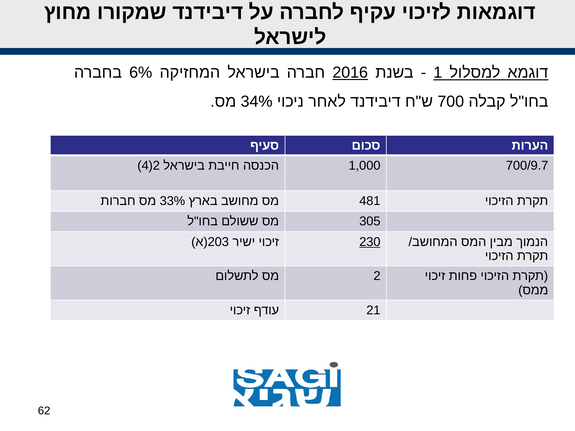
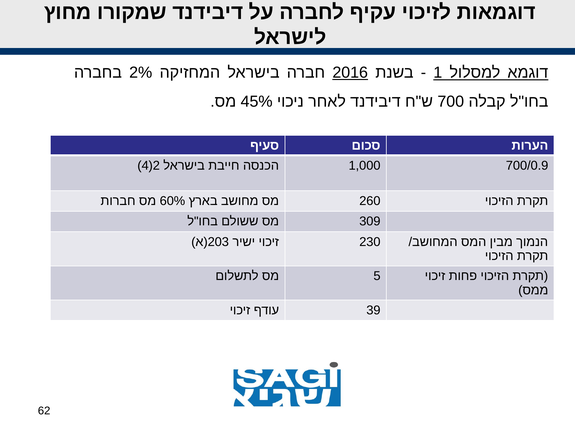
6%: 6% -> 2%
34%: 34% -> 45%
700/9.7: 700/9.7 -> 700/0.9
33%: 33% -> 60%
481: 481 -> 260
305: 305 -> 309
230 underline: present -> none
2 at (377, 276): 2 -> 5
21: 21 -> 39
